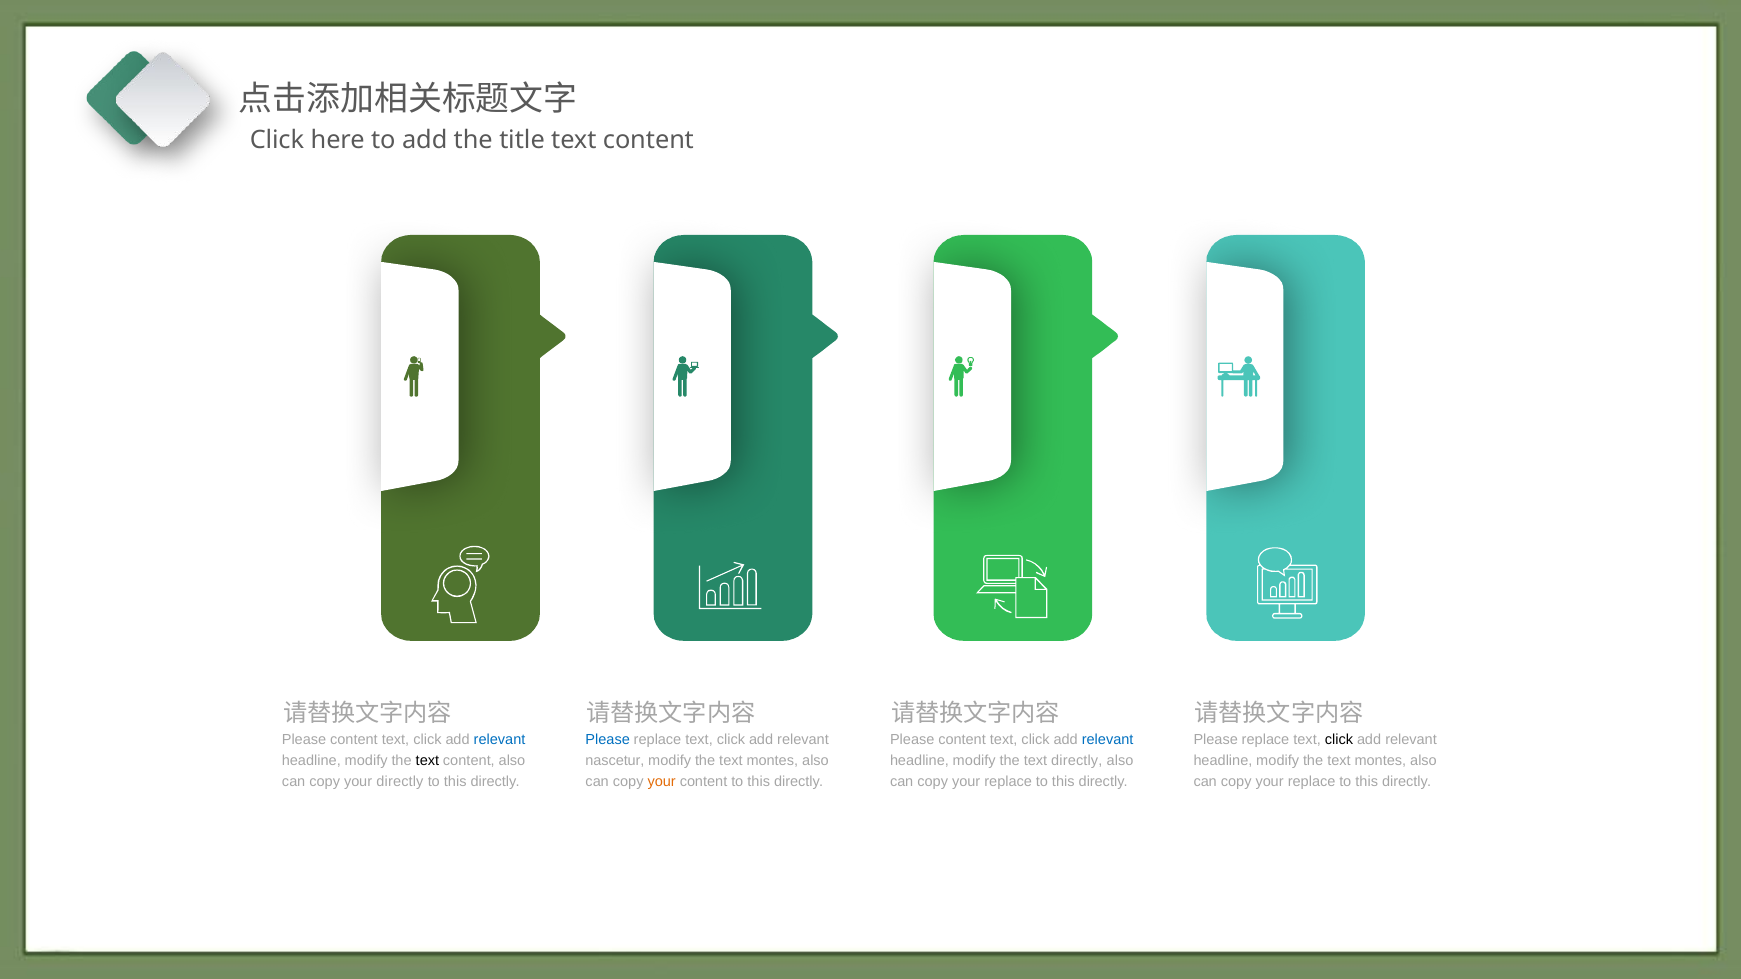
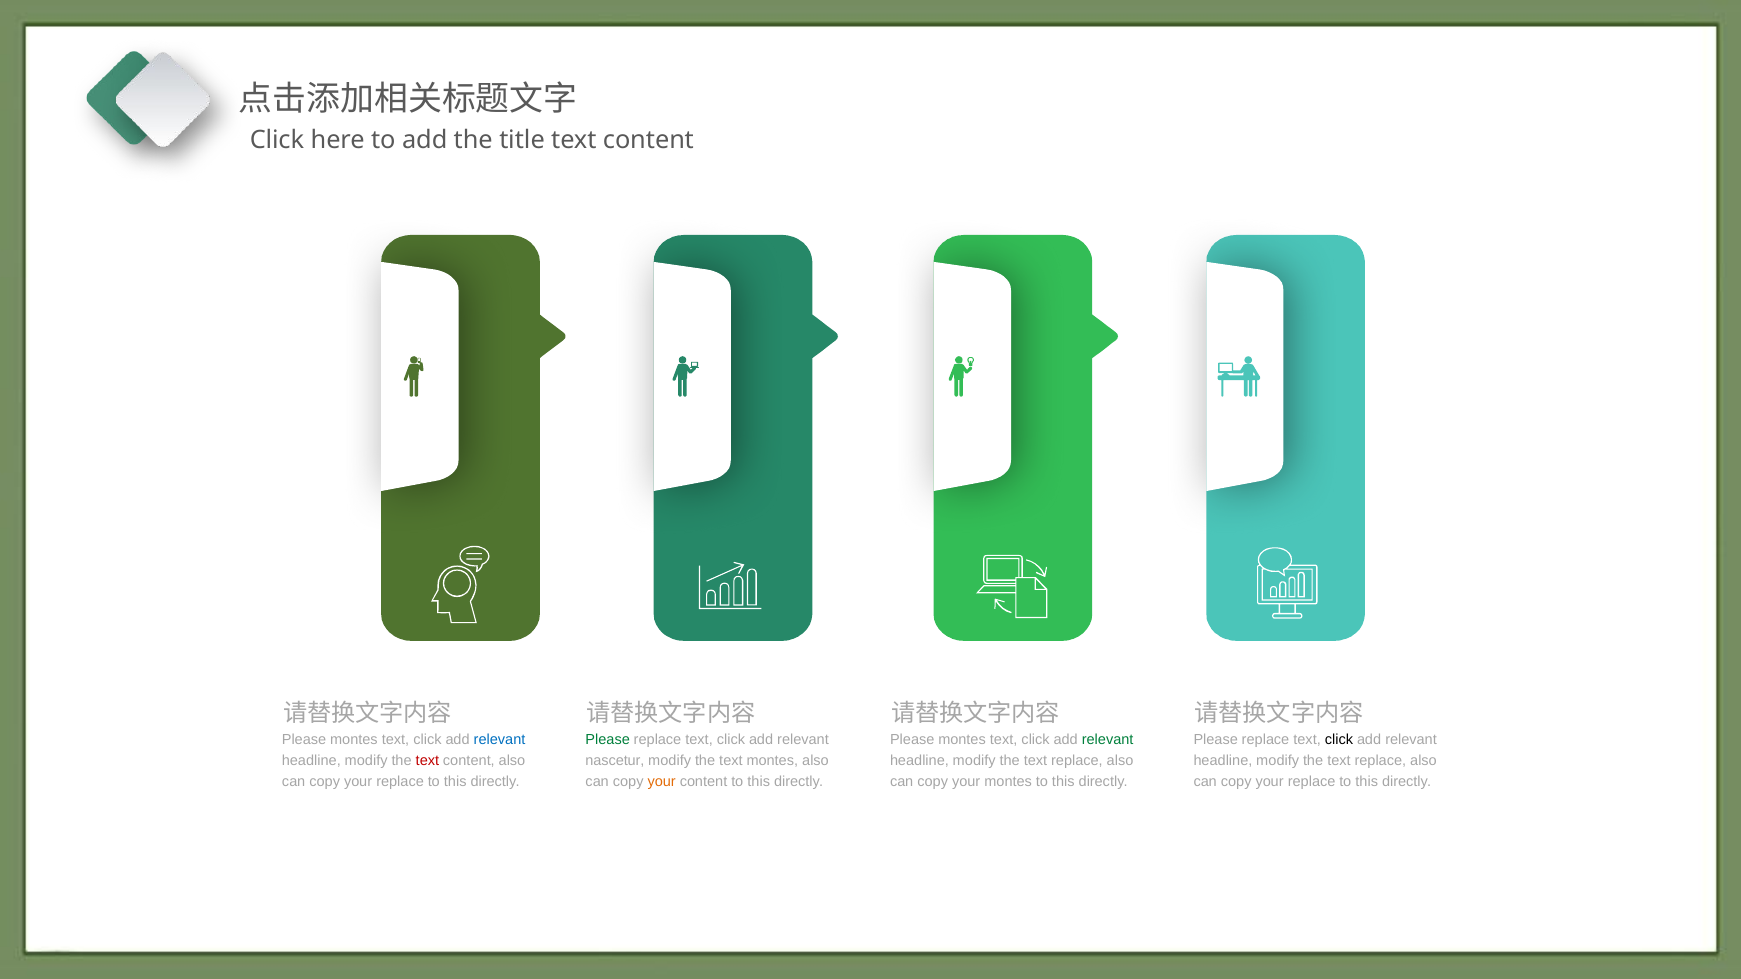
content at (354, 740): content -> montes
Please at (608, 740) colour: blue -> green
content at (962, 740): content -> montes
relevant at (1108, 740) colour: blue -> green
text at (427, 761) colour: black -> red
directly at (1077, 761): directly -> replace
montes at (1380, 761): montes -> replace
directly at (400, 782): directly -> replace
replace at (1008, 782): replace -> montes
